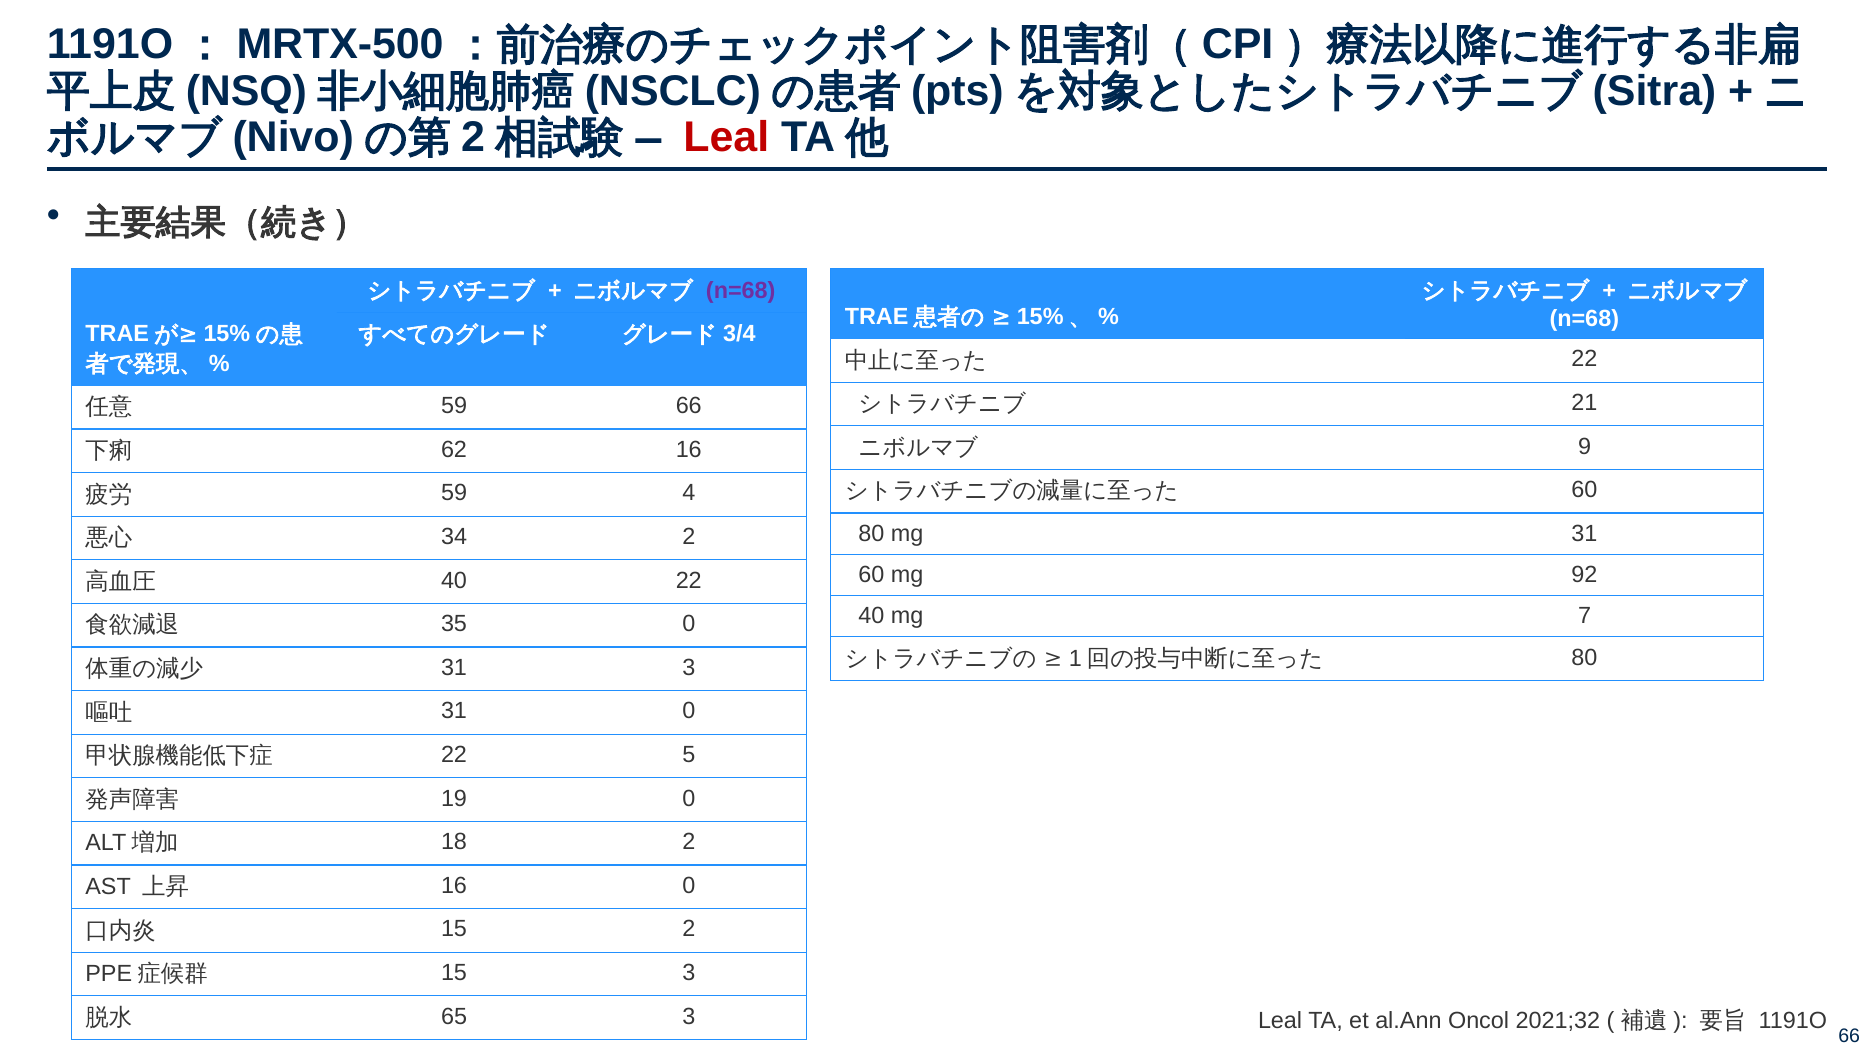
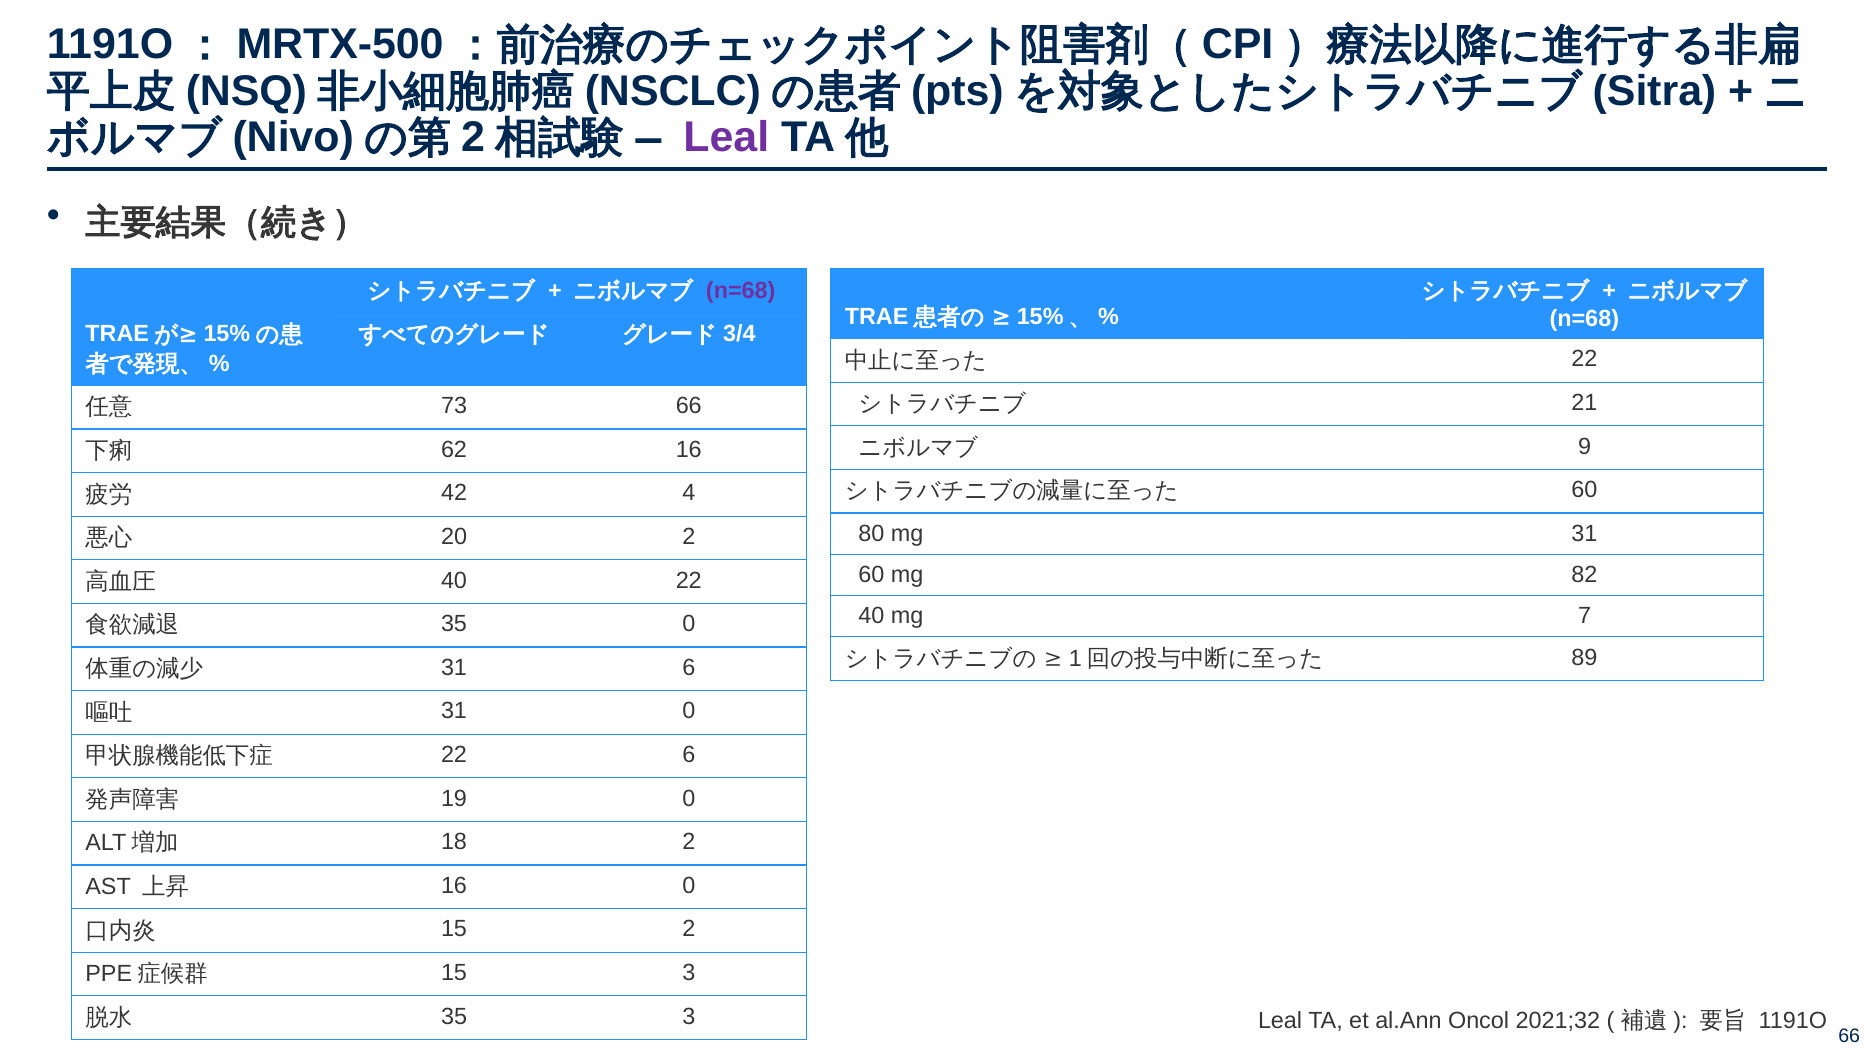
Leal at (726, 138) colour: red -> purple
59 at (454, 406): 59 -> 73
59 at (454, 493): 59 -> 42
34: 34 -> 20
92: 92 -> 82
80 at (1584, 657): 80 -> 89
31 3: 3 -> 6
22 5: 5 -> 6
65 at (454, 1017): 65 -> 35
